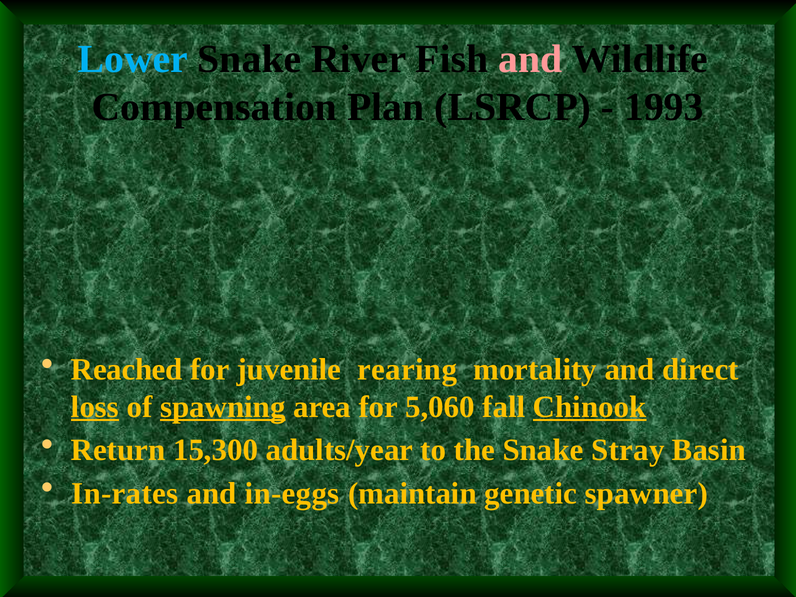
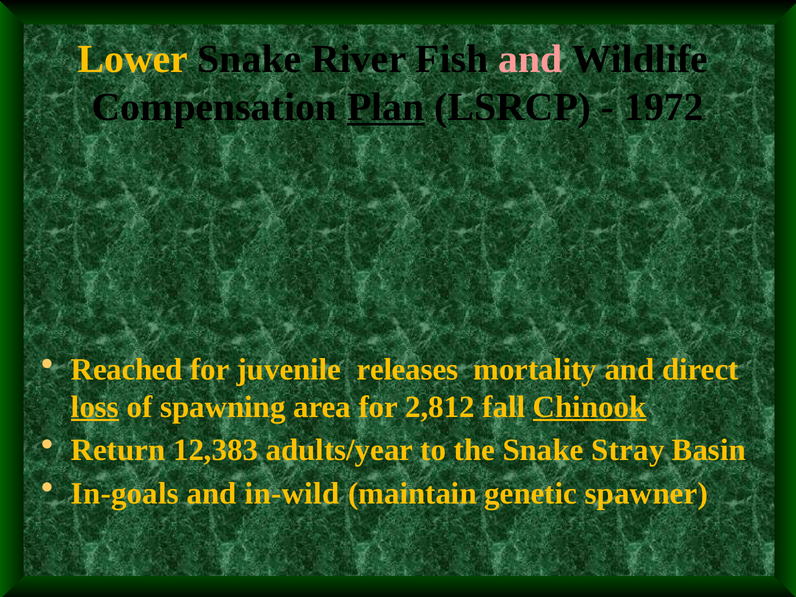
Lower colour: light blue -> yellow
Plan underline: none -> present
1993: 1993 -> 1972
rearing: rearing -> releases
spawning underline: present -> none
5,060: 5,060 -> 2,812
15,300: 15,300 -> 12,383
In-rates: In-rates -> In-goals
in-eggs: in-eggs -> in-wild
